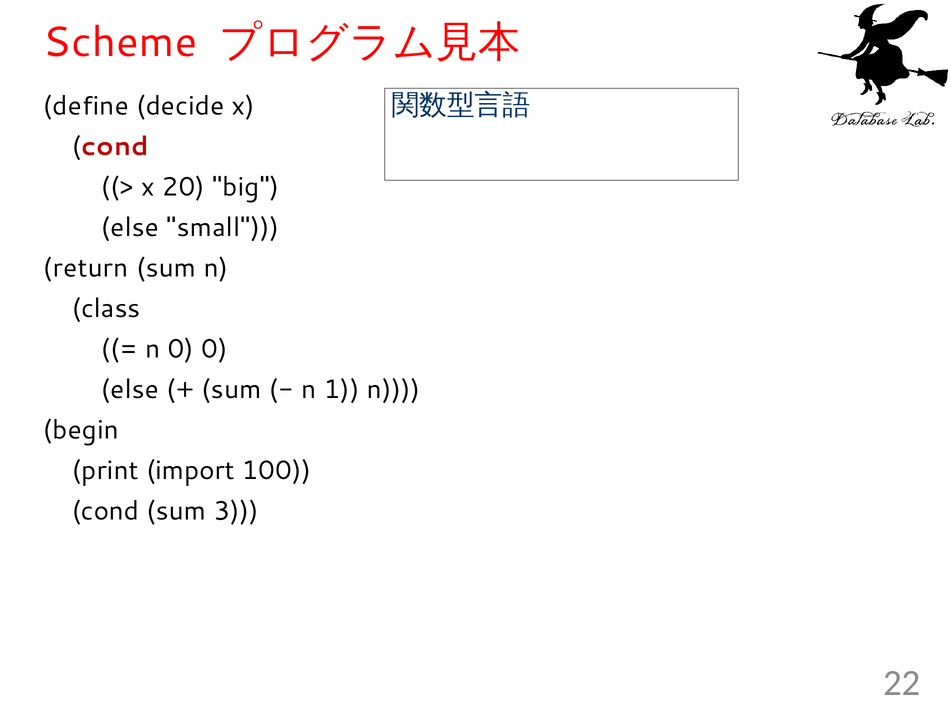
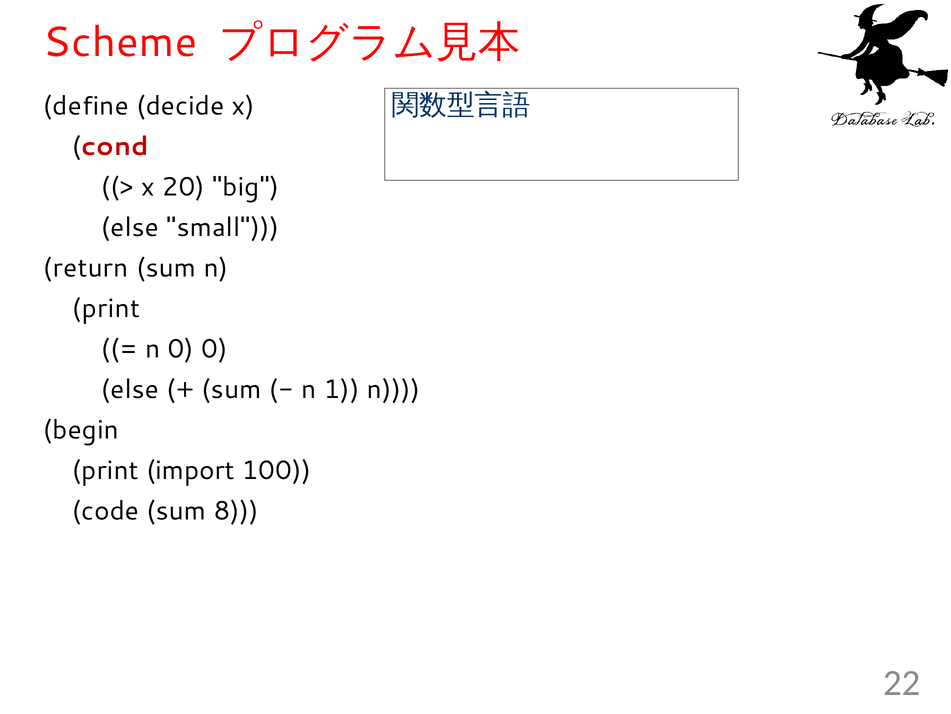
class at (106, 308): class -> print
cond at (105, 511): cond -> code
3: 3 -> 8
